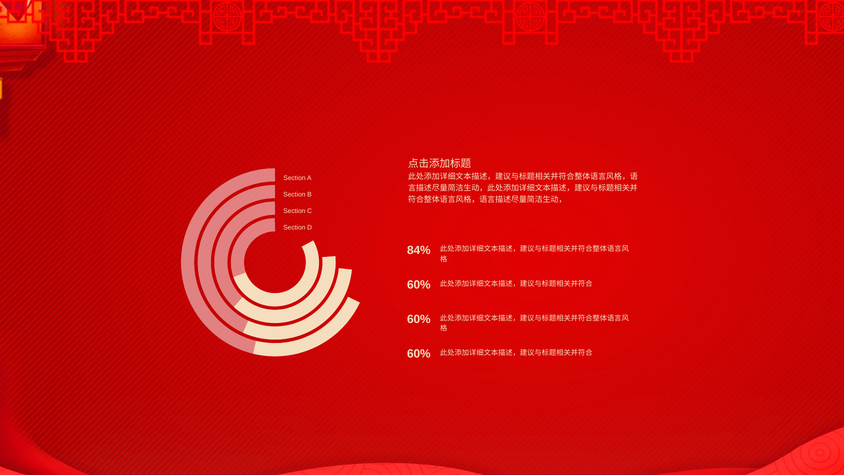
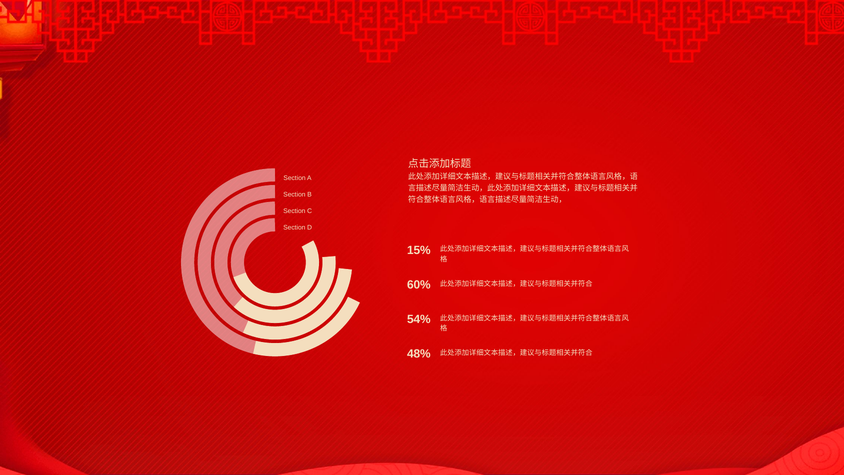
84%: 84% -> 15%
60% at (419, 319): 60% -> 54%
60% at (419, 354): 60% -> 48%
